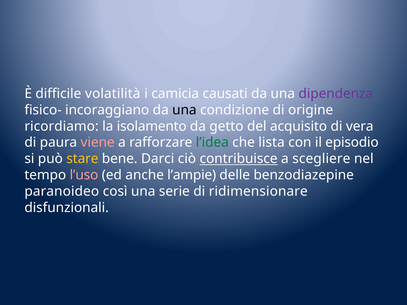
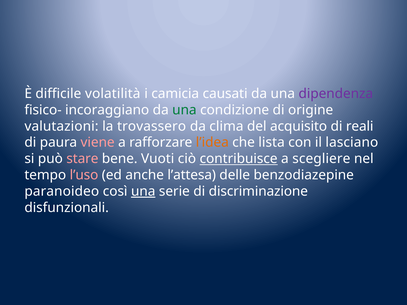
una at (184, 110) colour: black -> green
ricordiamo: ricordiamo -> valutazioni
isolamento: isolamento -> trovassero
getto: getto -> clima
vera: vera -> reali
l’idea colour: green -> orange
episodio: episodio -> lasciano
stare colour: yellow -> pink
Darci: Darci -> Vuoti
l’ampie: l’ampie -> l’attesa
una at (143, 191) underline: none -> present
ridimensionare: ridimensionare -> discriminazione
